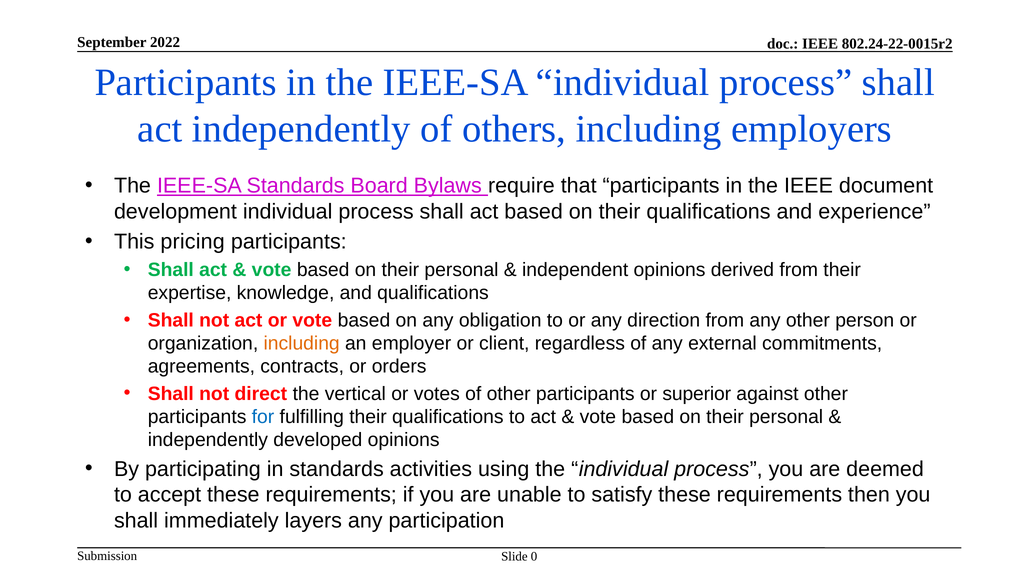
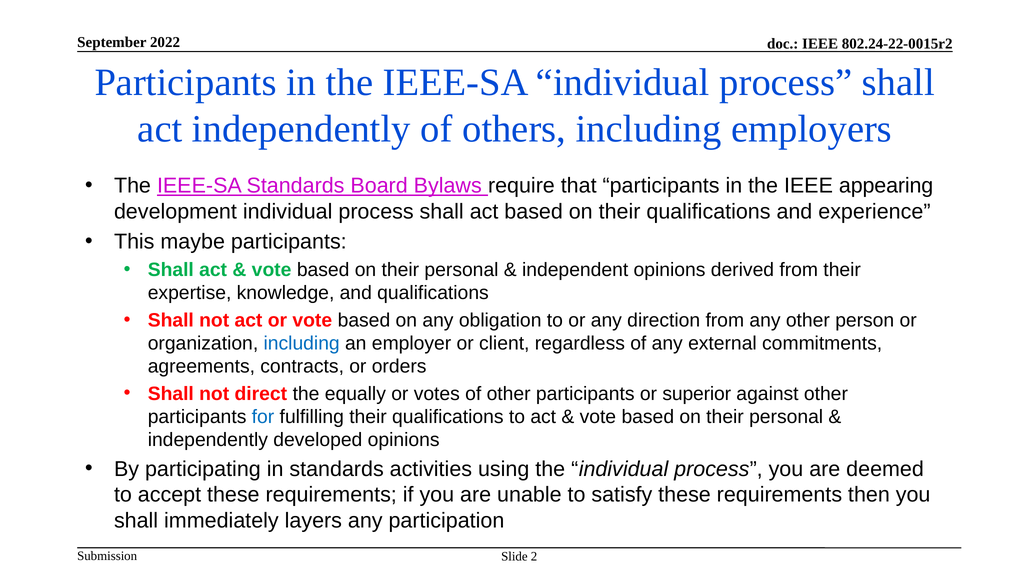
document: document -> appearing
pricing: pricing -> maybe
including at (302, 343) colour: orange -> blue
vertical: vertical -> equally
0: 0 -> 2
